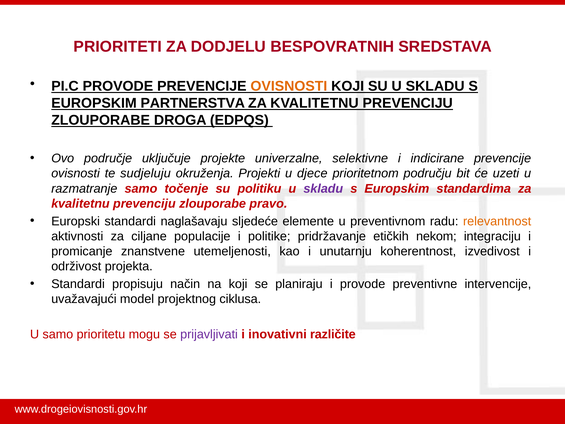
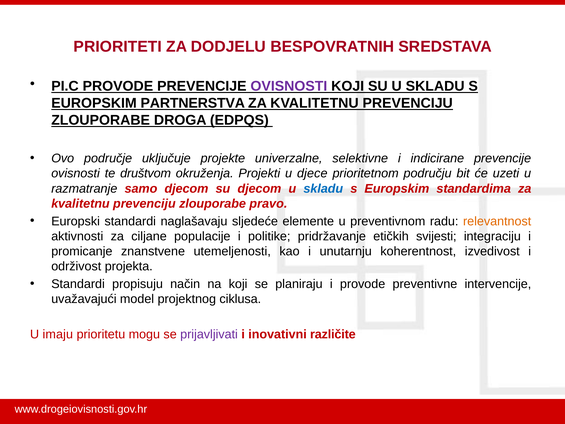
OVISNOSTI at (289, 86) colour: orange -> purple
sudjeluju: sudjeluju -> društvom
samo točenje: točenje -> djecom
su politiku: politiku -> djecom
skladu at (323, 188) colour: purple -> blue
nekom: nekom -> svijesti
U samo: samo -> imaju
